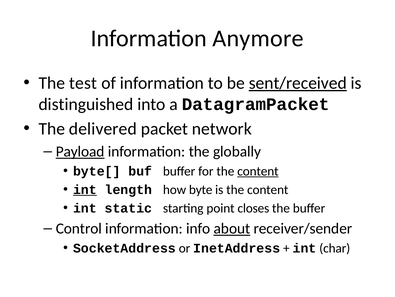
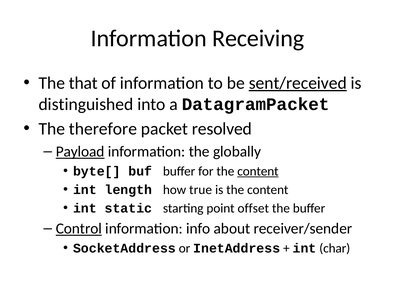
Anymore: Anymore -> Receiving
test: test -> that
delivered: delivered -> therefore
network: network -> resolved
int at (85, 189) underline: present -> none
byte: byte -> true
closes: closes -> offset
Control underline: none -> present
about underline: present -> none
